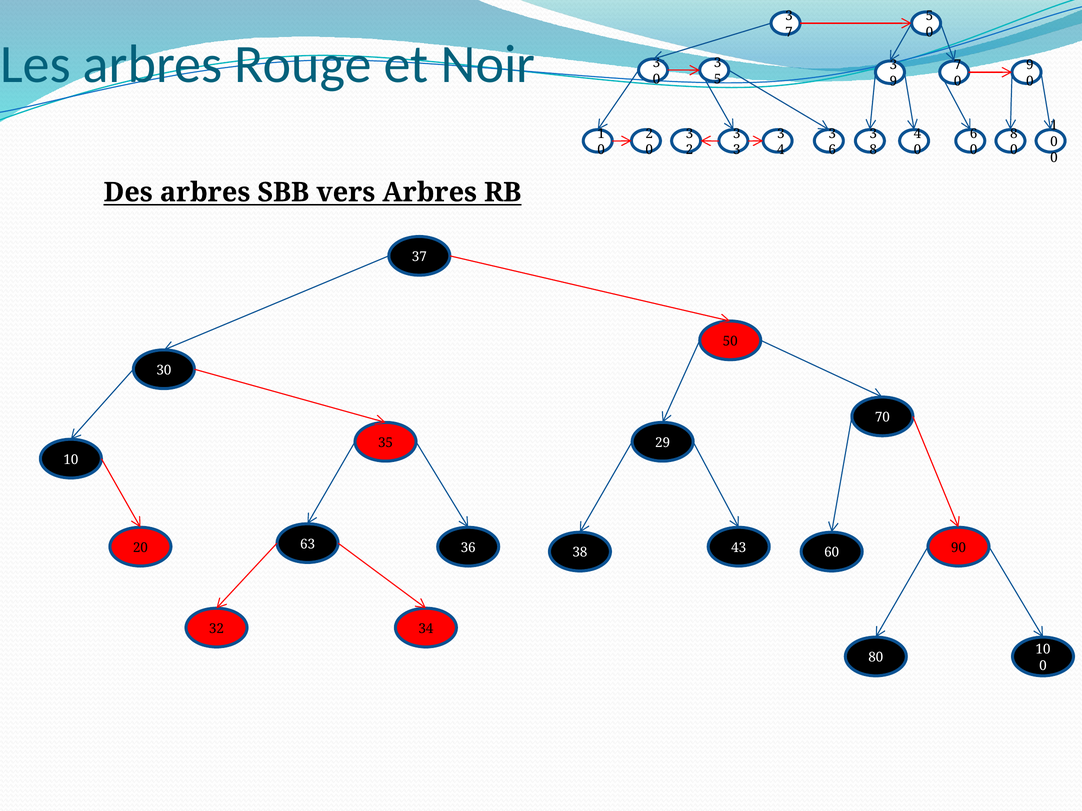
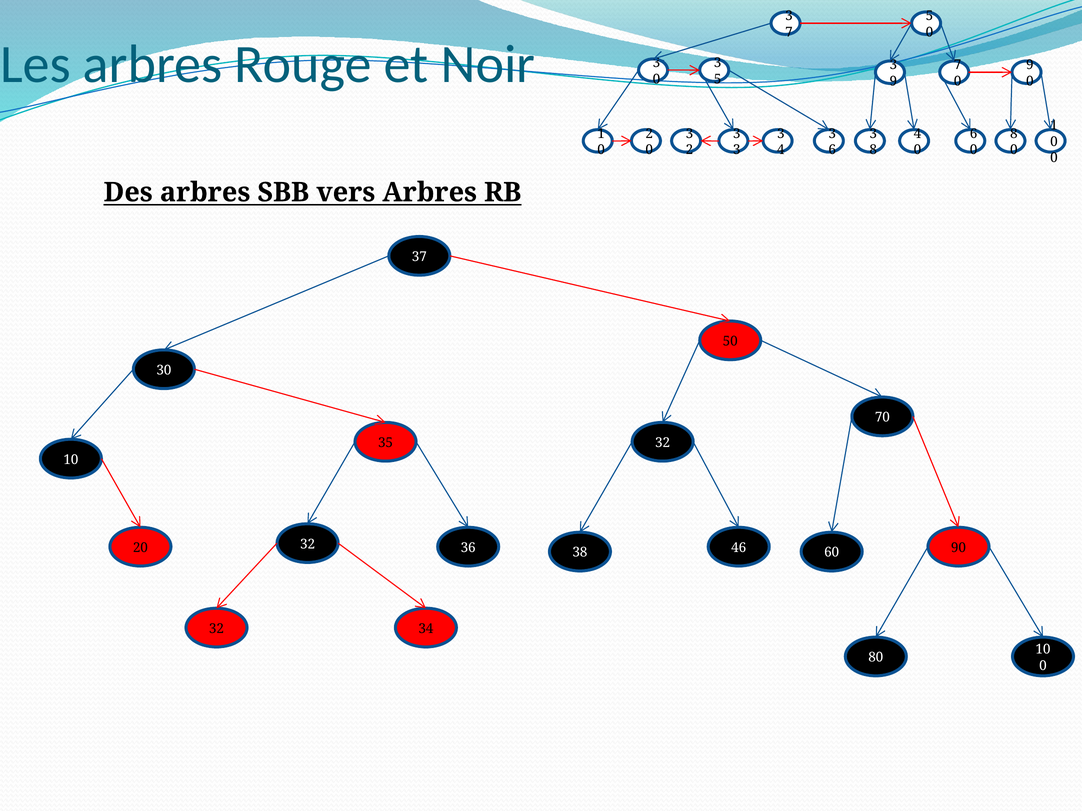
35 29: 29 -> 32
20 63: 63 -> 32
43: 43 -> 46
